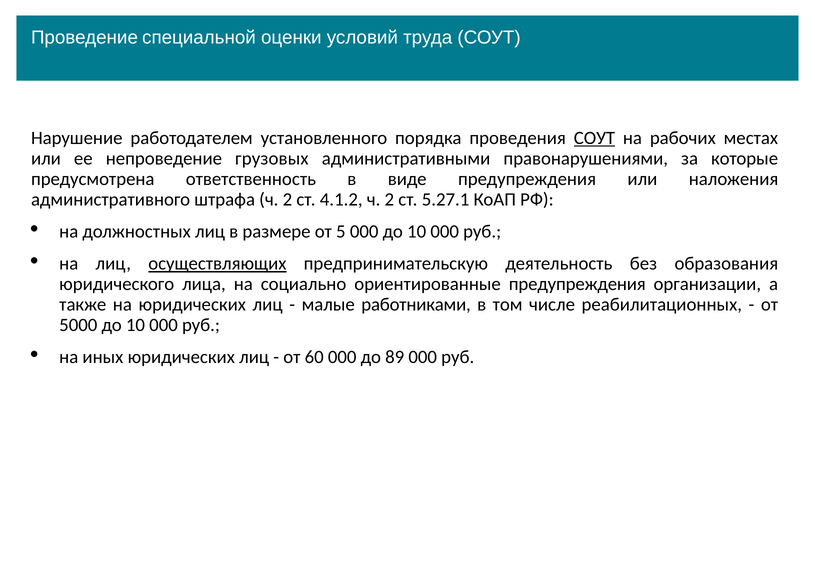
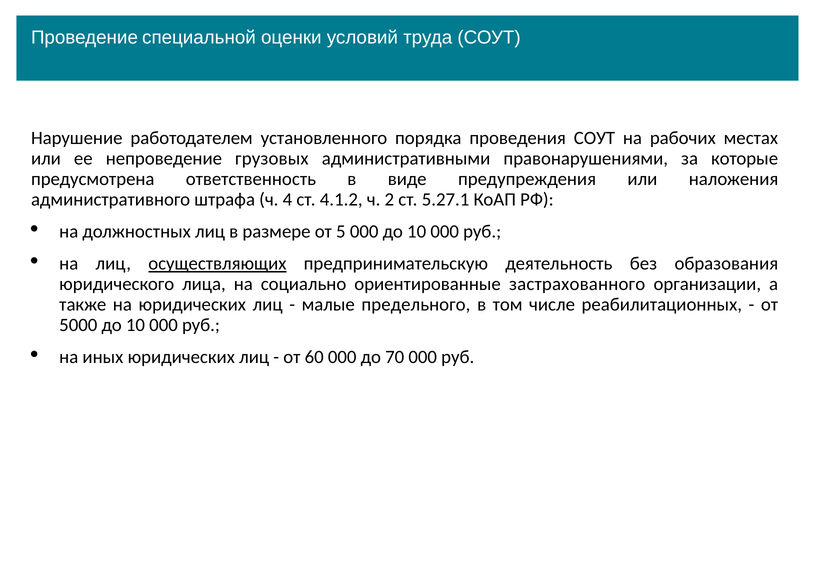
СОУТ at (594, 138) underline: present -> none
штрафа ч 2: 2 -> 4
ориентированные предупреждения: предупреждения -> застрахованного
работниками: работниками -> предельного
89: 89 -> 70
